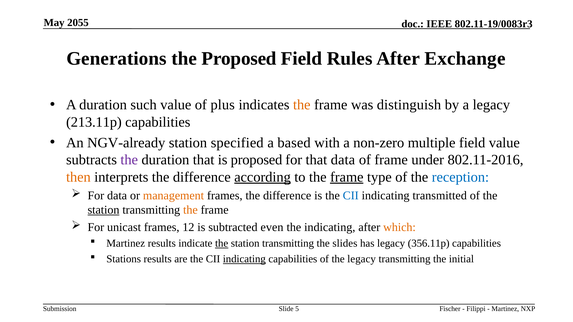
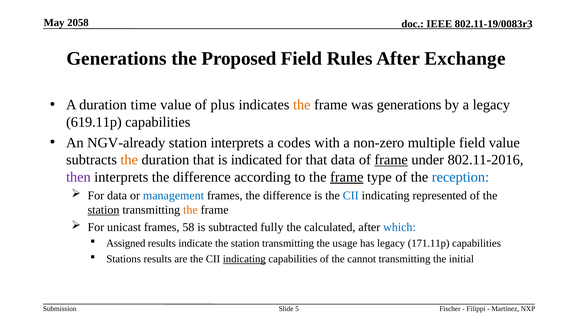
2055: 2055 -> 2058
such: such -> time
was distinguish: distinguish -> generations
213.11p: 213.11p -> 619.11p
station specified: specified -> interprets
based: based -> codes
the at (129, 160) colour: purple -> orange
is proposed: proposed -> indicated
frame at (391, 160) underline: none -> present
then colour: orange -> purple
according underline: present -> none
management colour: orange -> blue
transmitted: transmitted -> represented
12: 12 -> 58
even: even -> fully
the indicating: indicating -> calculated
which colour: orange -> blue
Martinez at (126, 244): Martinez -> Assigned
the at (222, 244) underline: present -> none
slides: slides -> usage
356.11p: 356.11p -> 171.11p
the legacy: legacy -> cannot
